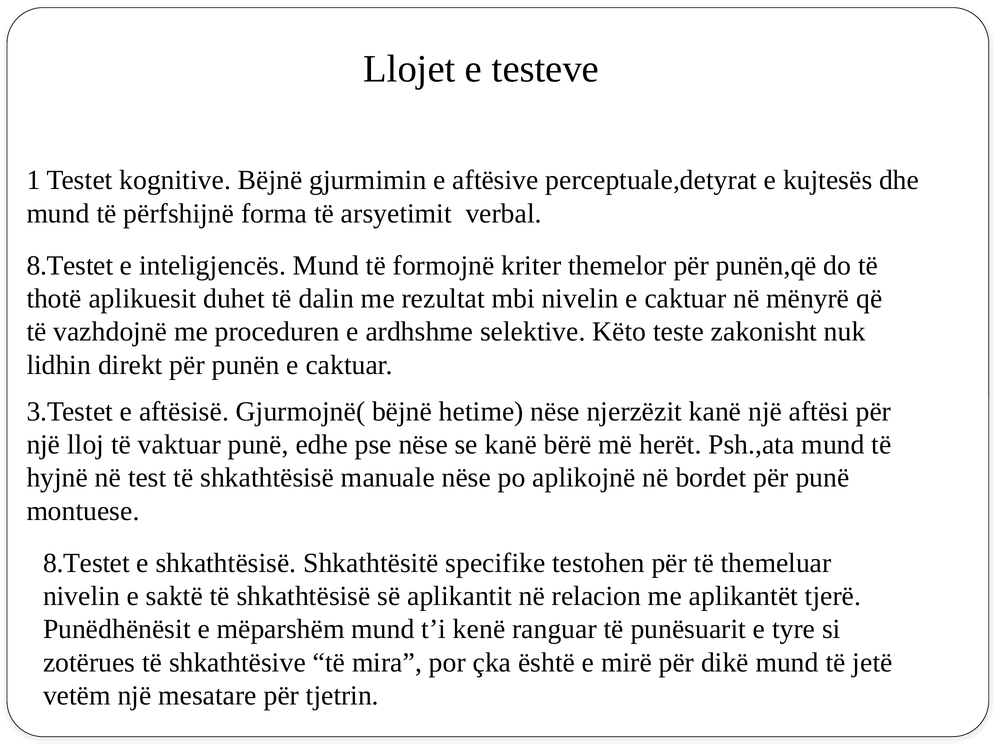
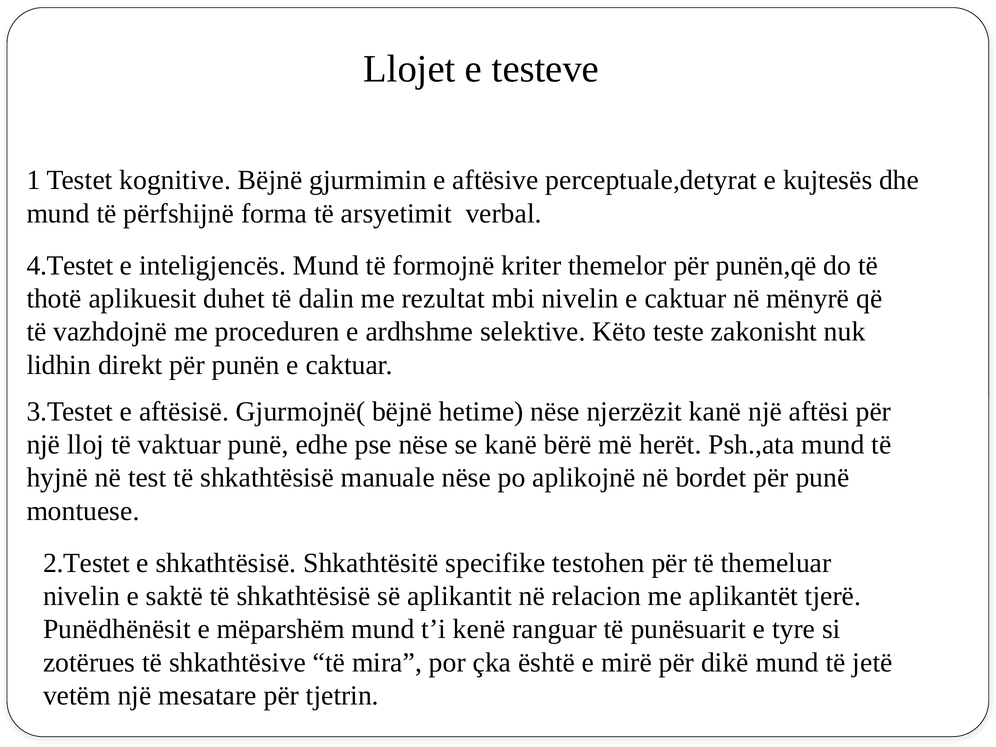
8.Testet at (70, 265): 8.Testet -> 4.Testet
8.Testet at (86, 563): 8.Testet -> 2.Testet
